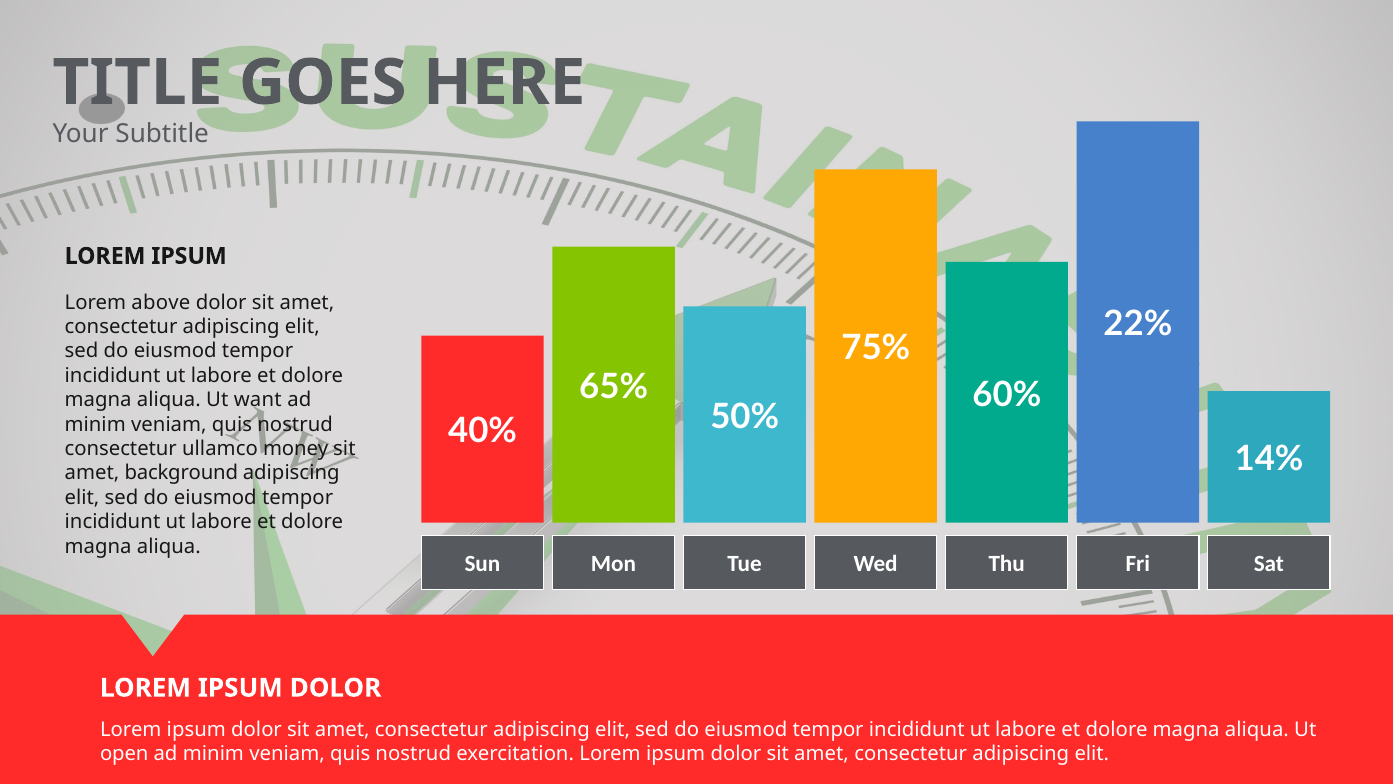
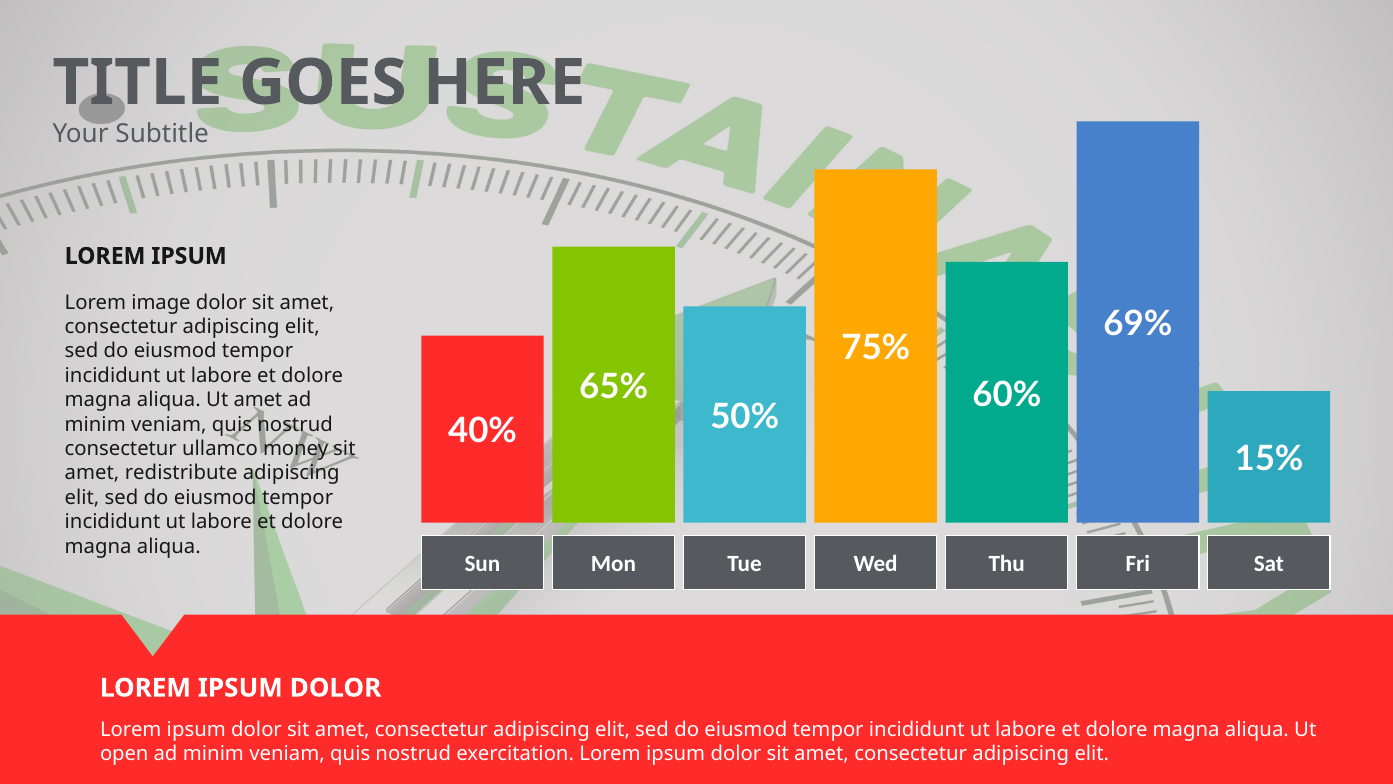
above: above -> image
22%: 22% -> 69%
Ut want: want -> amet
14%: 14% -> 15%
background: background -> redistribute
